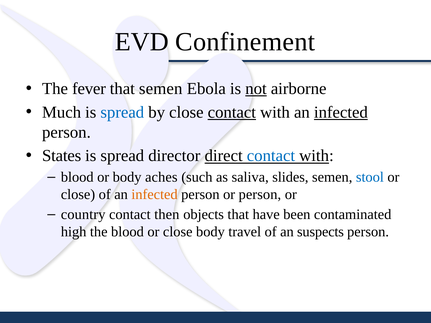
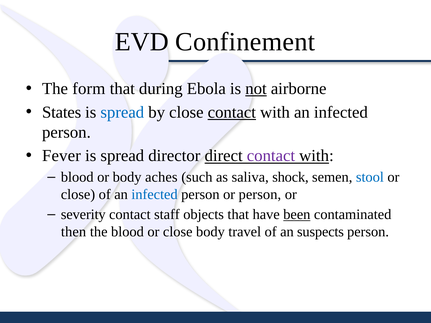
fever: fever -> form
that semen: semen -> during
Much: Much -> States
infected at (341, 112) underline: present -> none
States: States -> Fever
contact at (271, 156) colour: blue -> purple
slides: slides -> shock
infected at (155, 195) colour: orange -> blue
country: country -> severity
then: then -> staff
been underline: none -> present
high: high -> then
